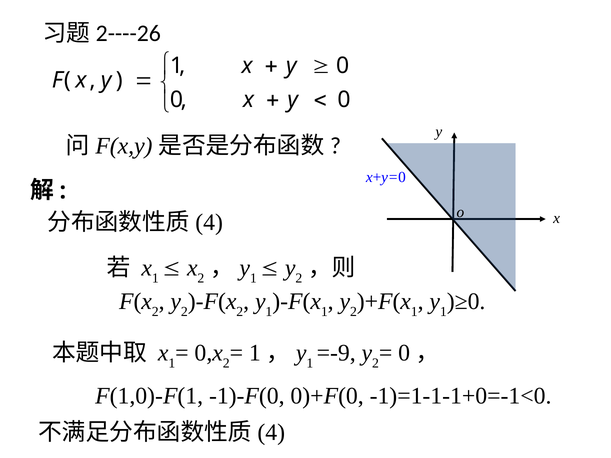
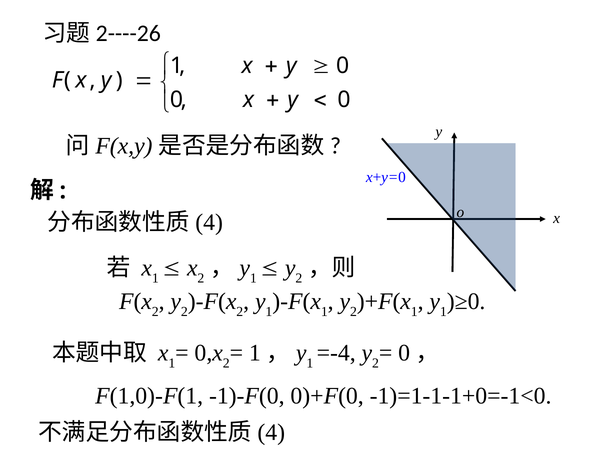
=-9: =-9 -> =-4
